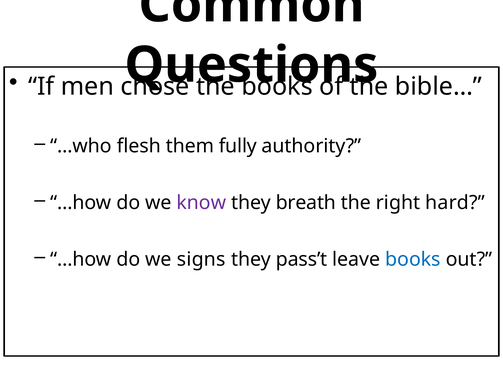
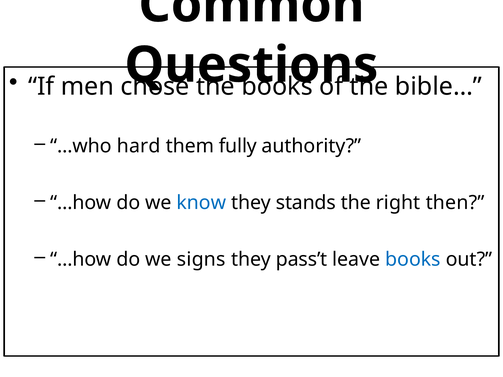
flesh: flesh -> hard
know colour: purple -> blue
breath: breath -> stands
hard: hard -> then
